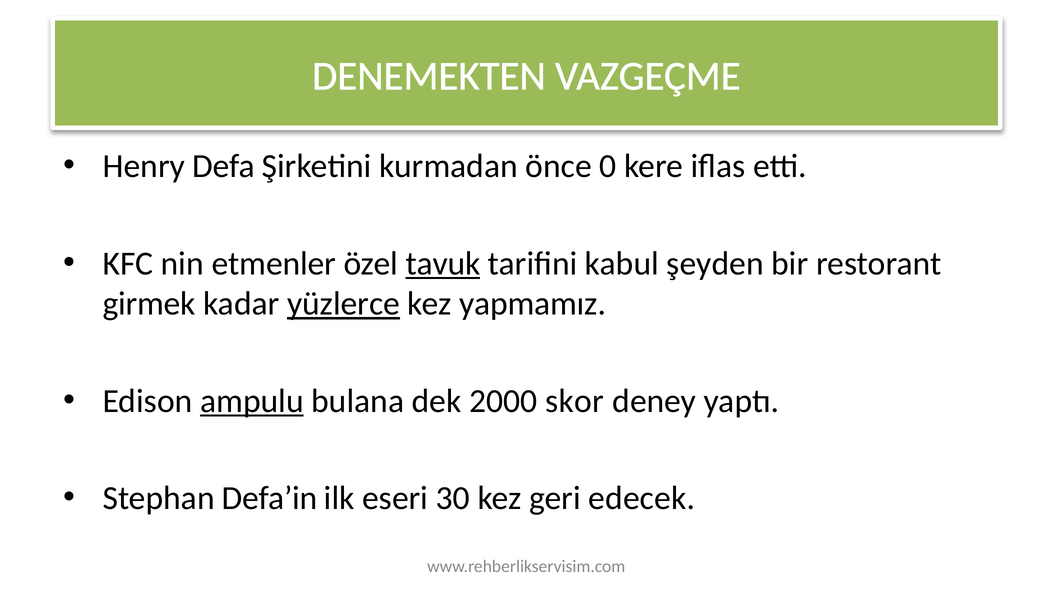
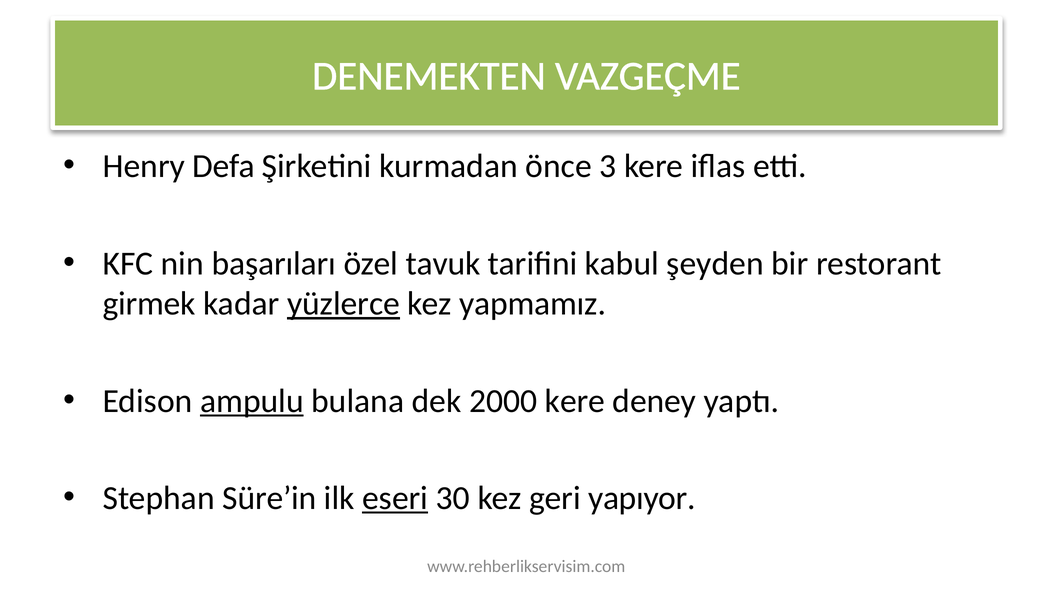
0: 0 -> 3
etmenler: etmenler -> başarıları
tavuk underline: present -> none
2000 skor: skor -> kere
Defa’in: Defa’in -> Süre’in
eseri underline: none -> present
edecek: edecek -> yapıyor
